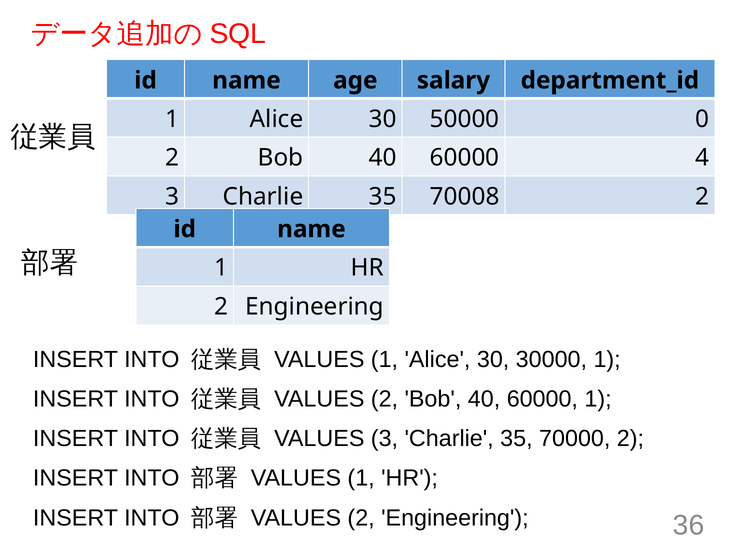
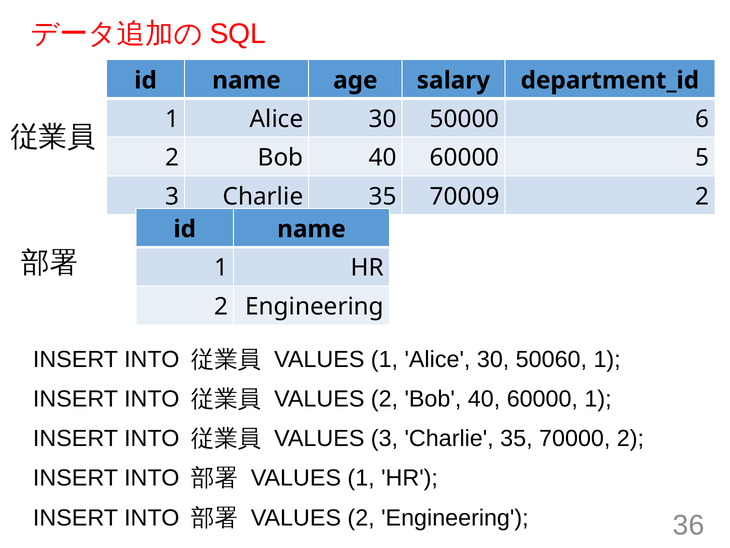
0: 0 -> 6
4: 4 -> 5
70008: 70008 -> 70009
30000: 30000 -> 50060
